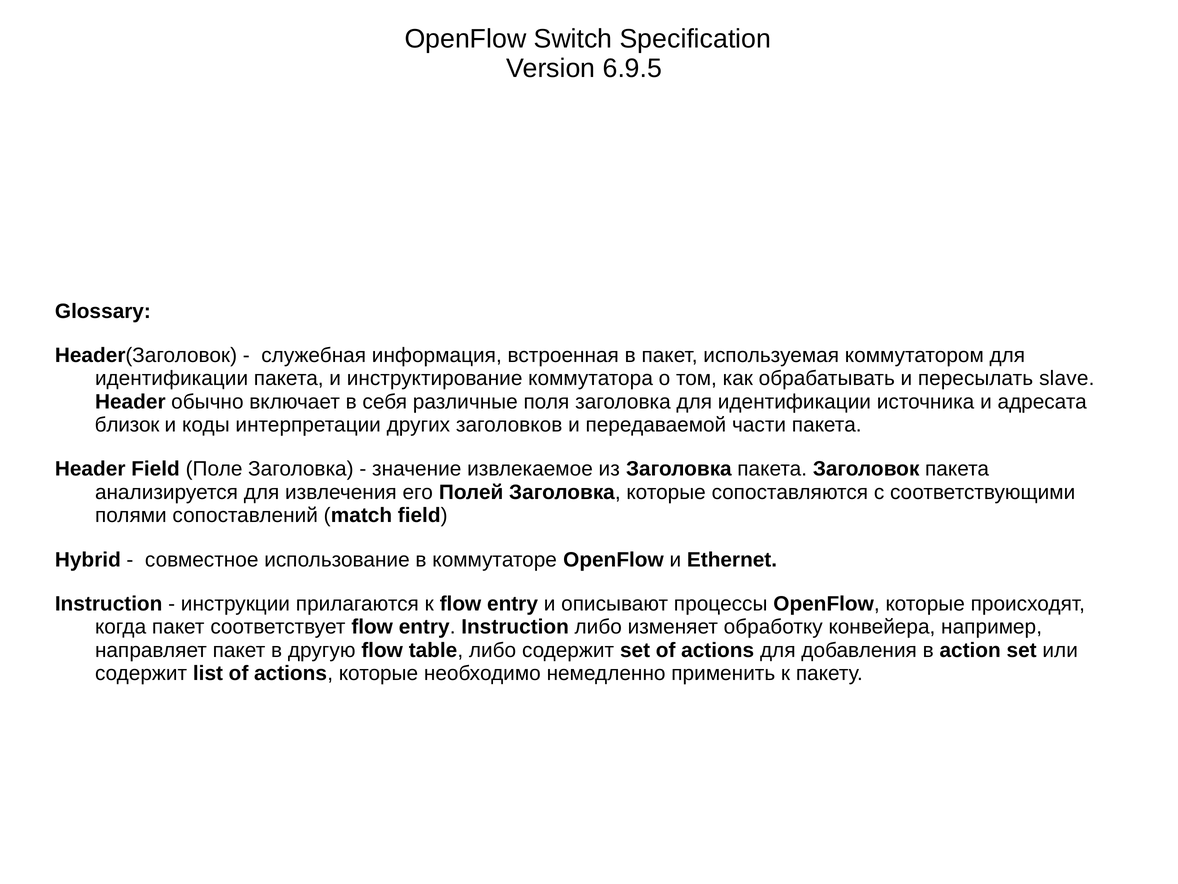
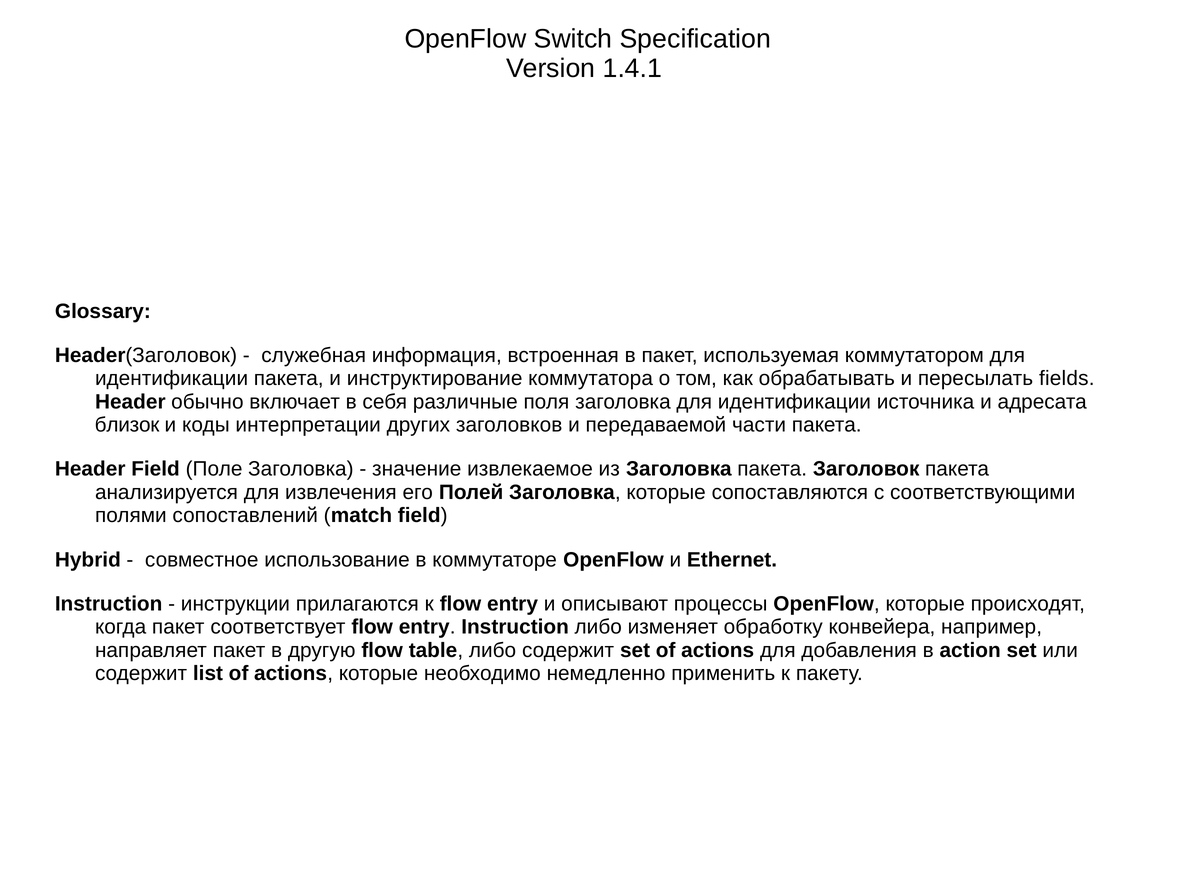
6.9.5: 6.9.5 -> 1.4.1
slave: slave -> fields
